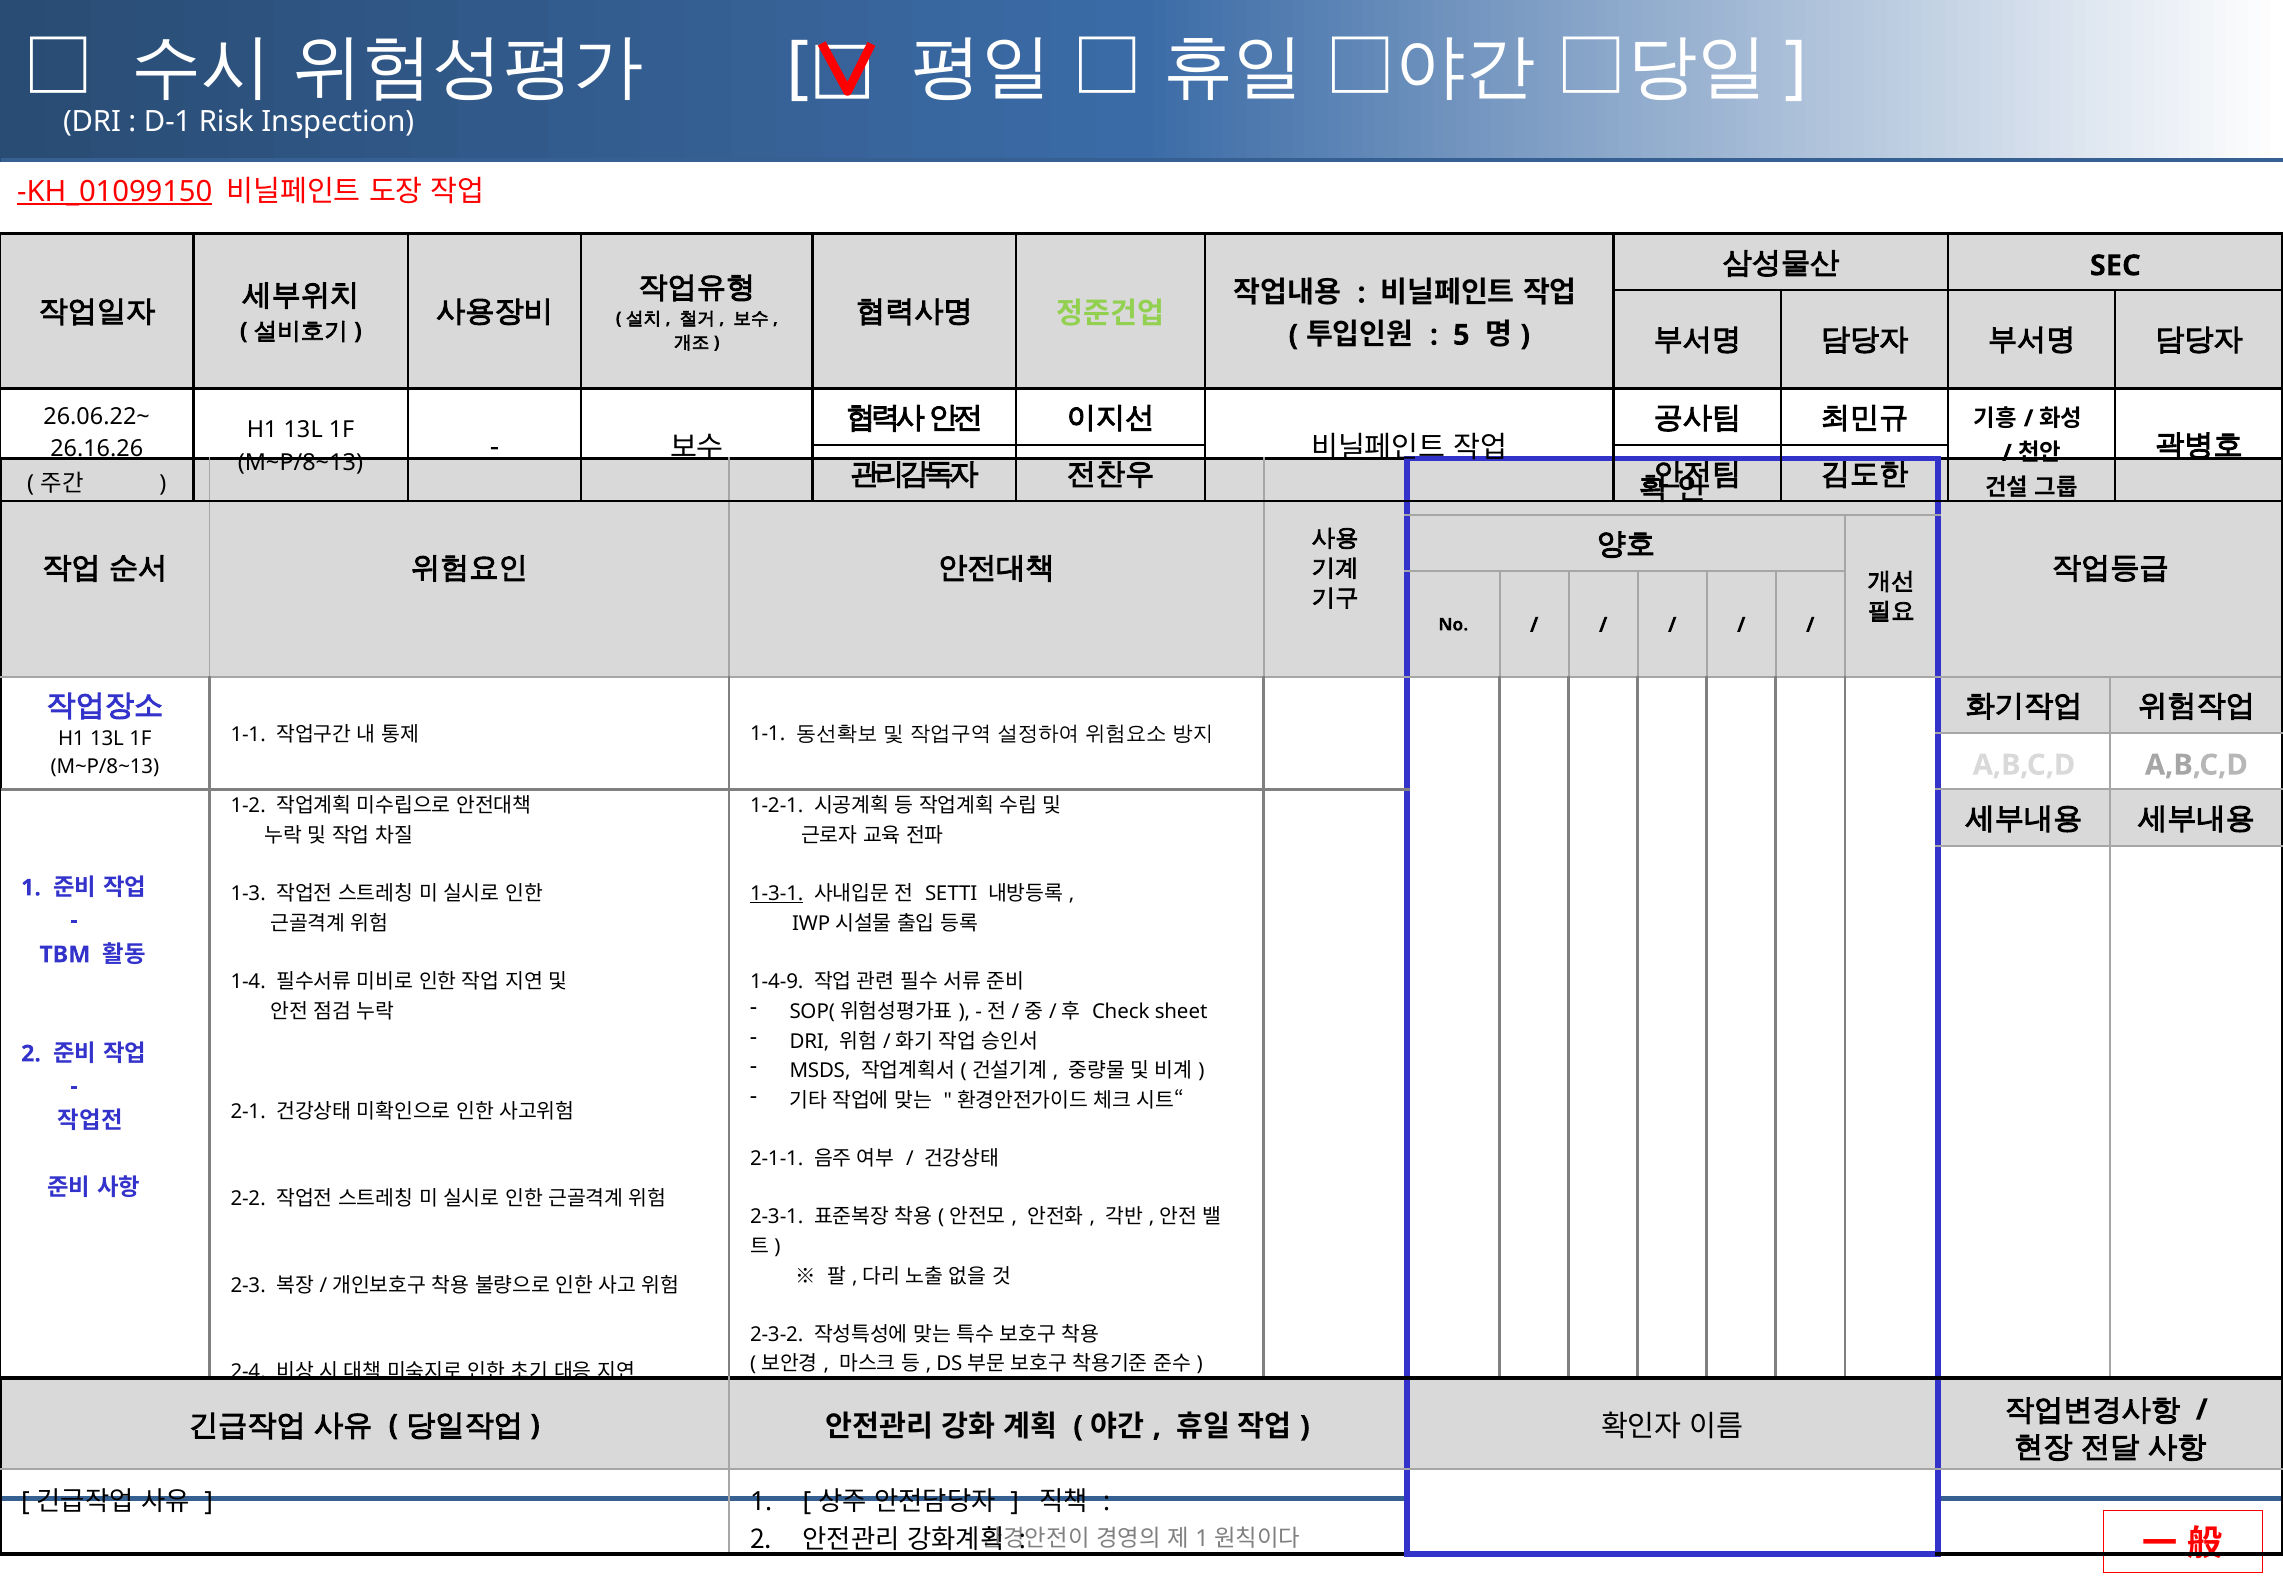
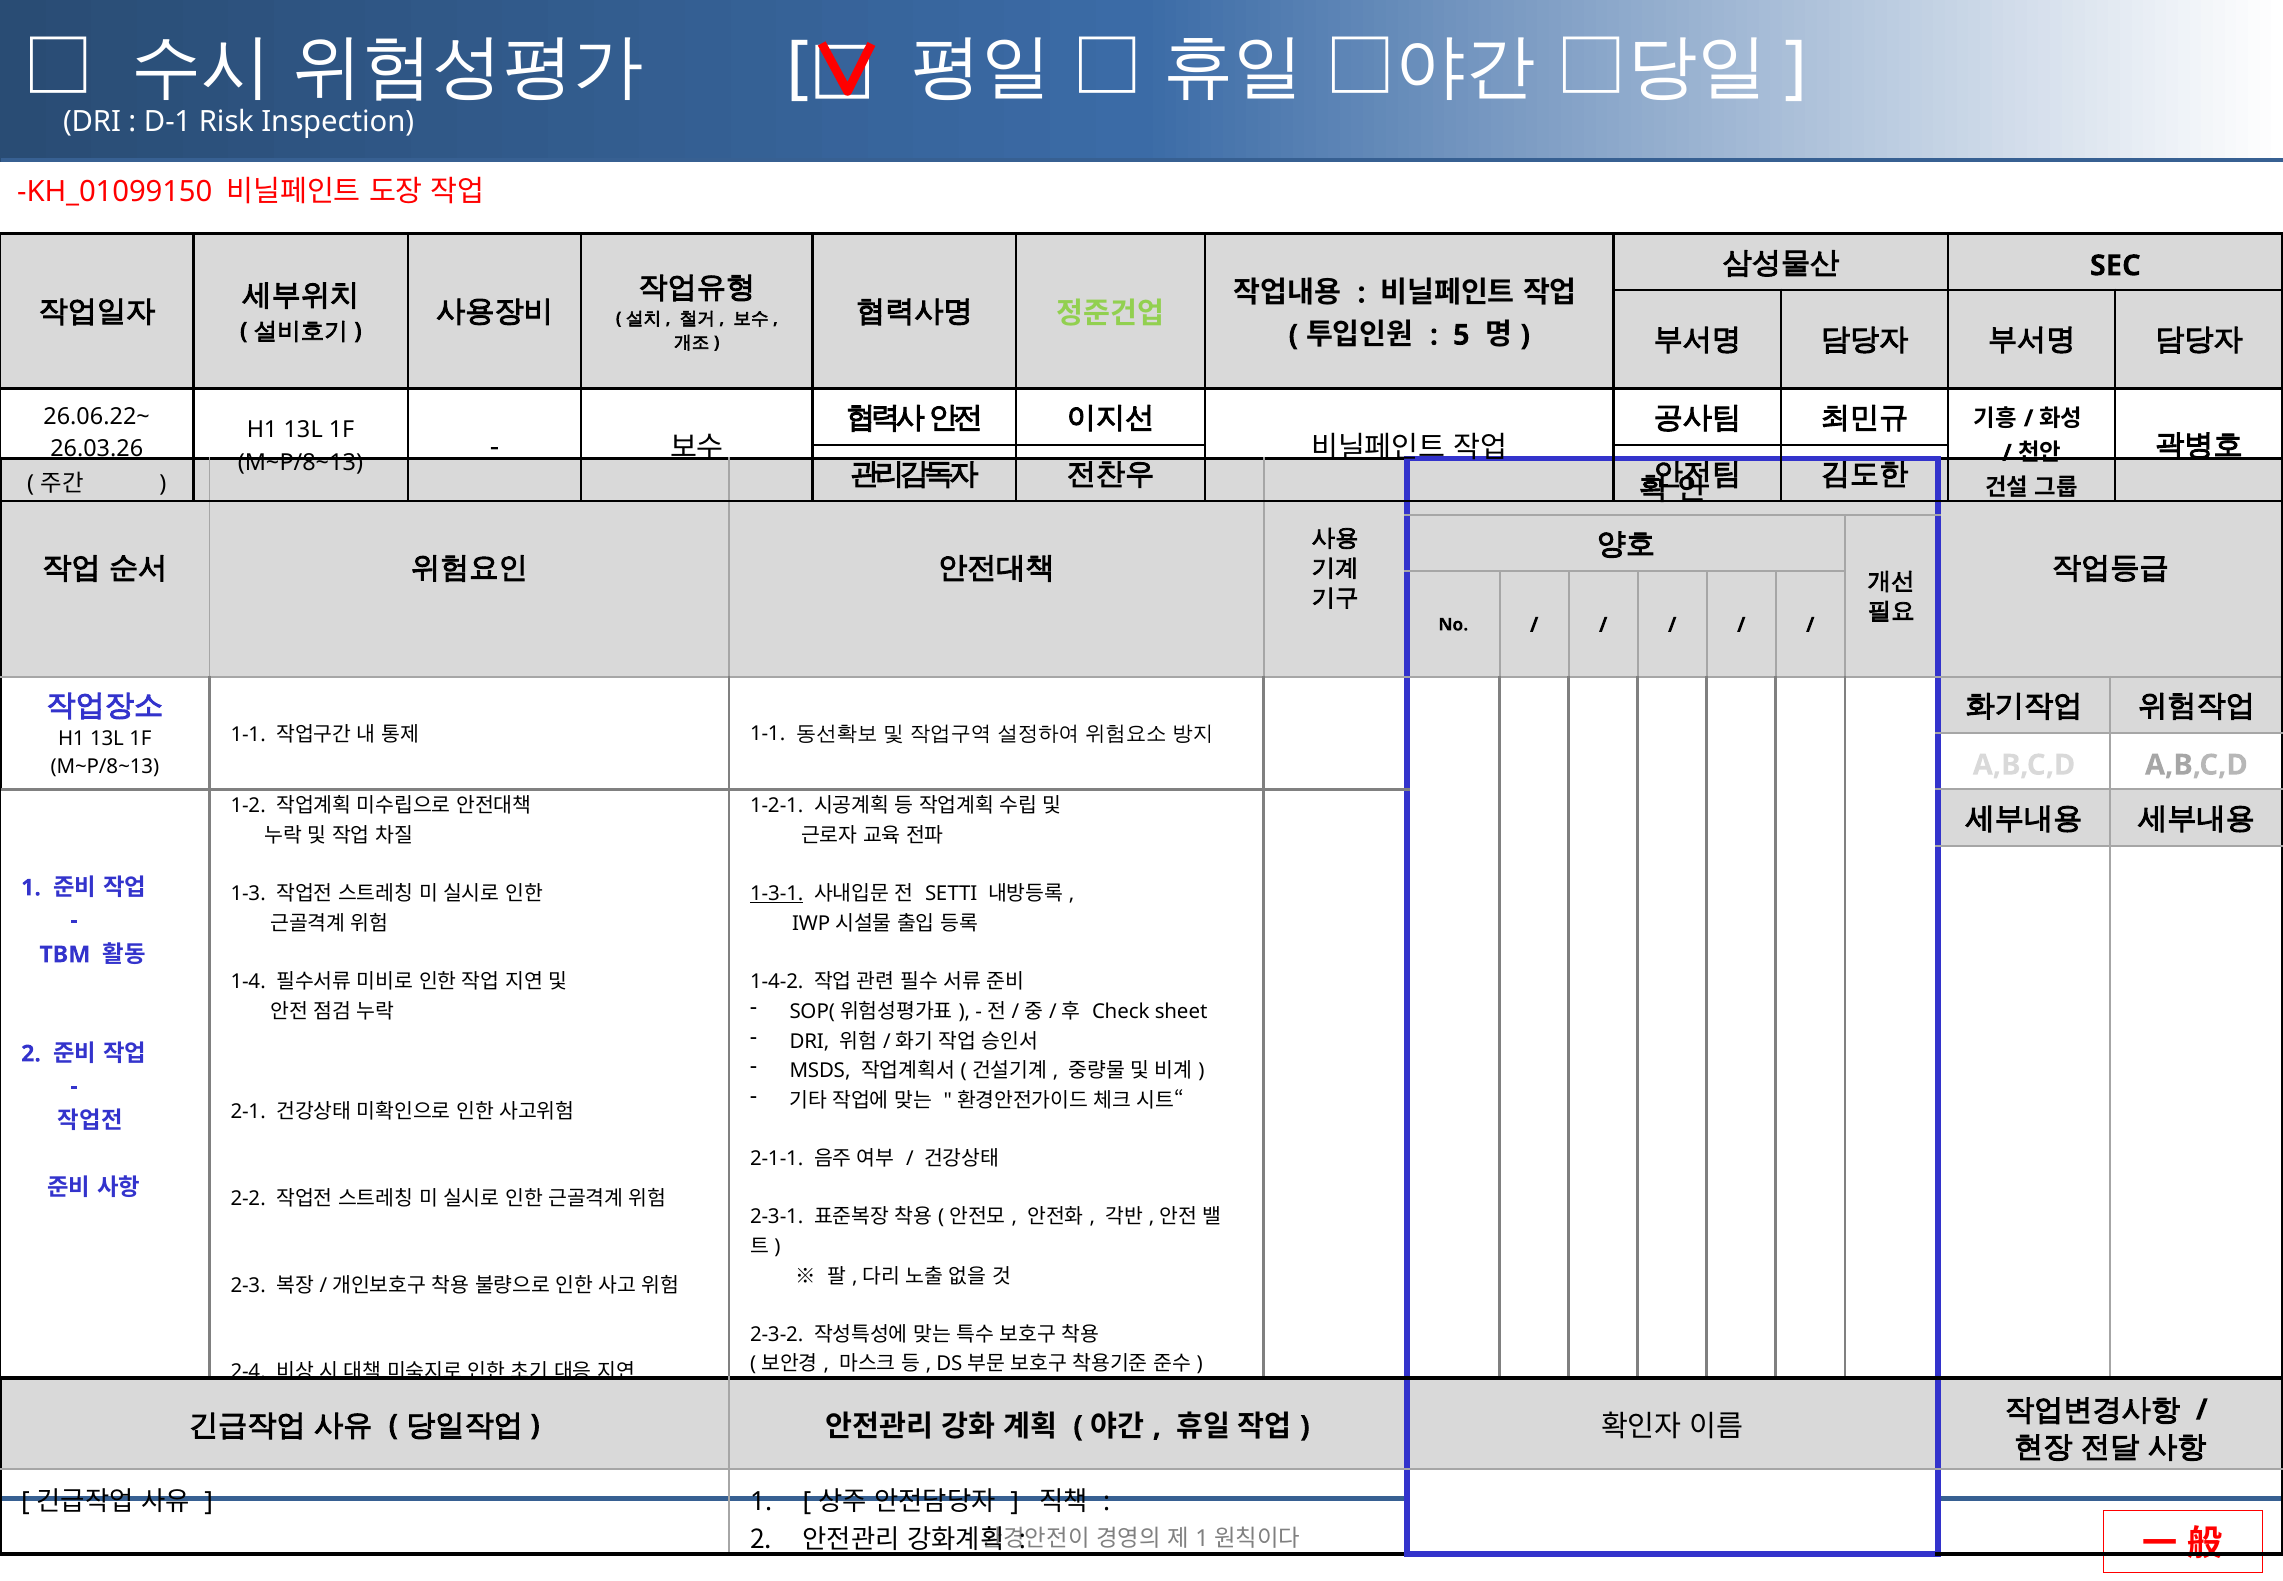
KH_01099150 underline: present -> none
26.16.26: 26.16.26 -> 26.03.26
1-4-9: 1-4-9 -> 1-4-2
